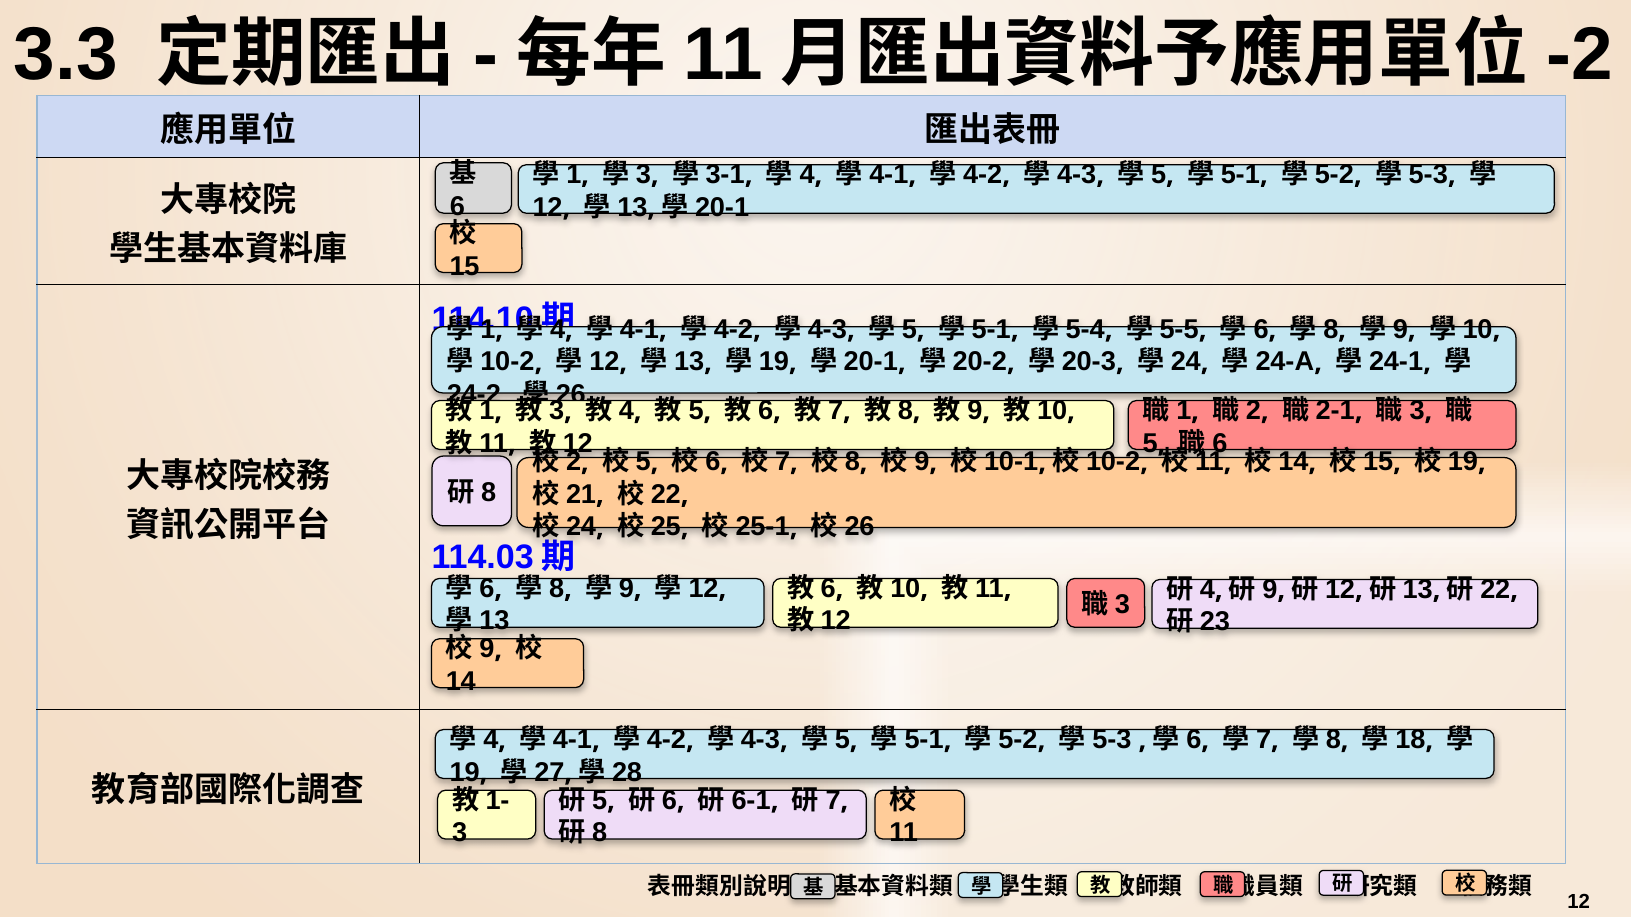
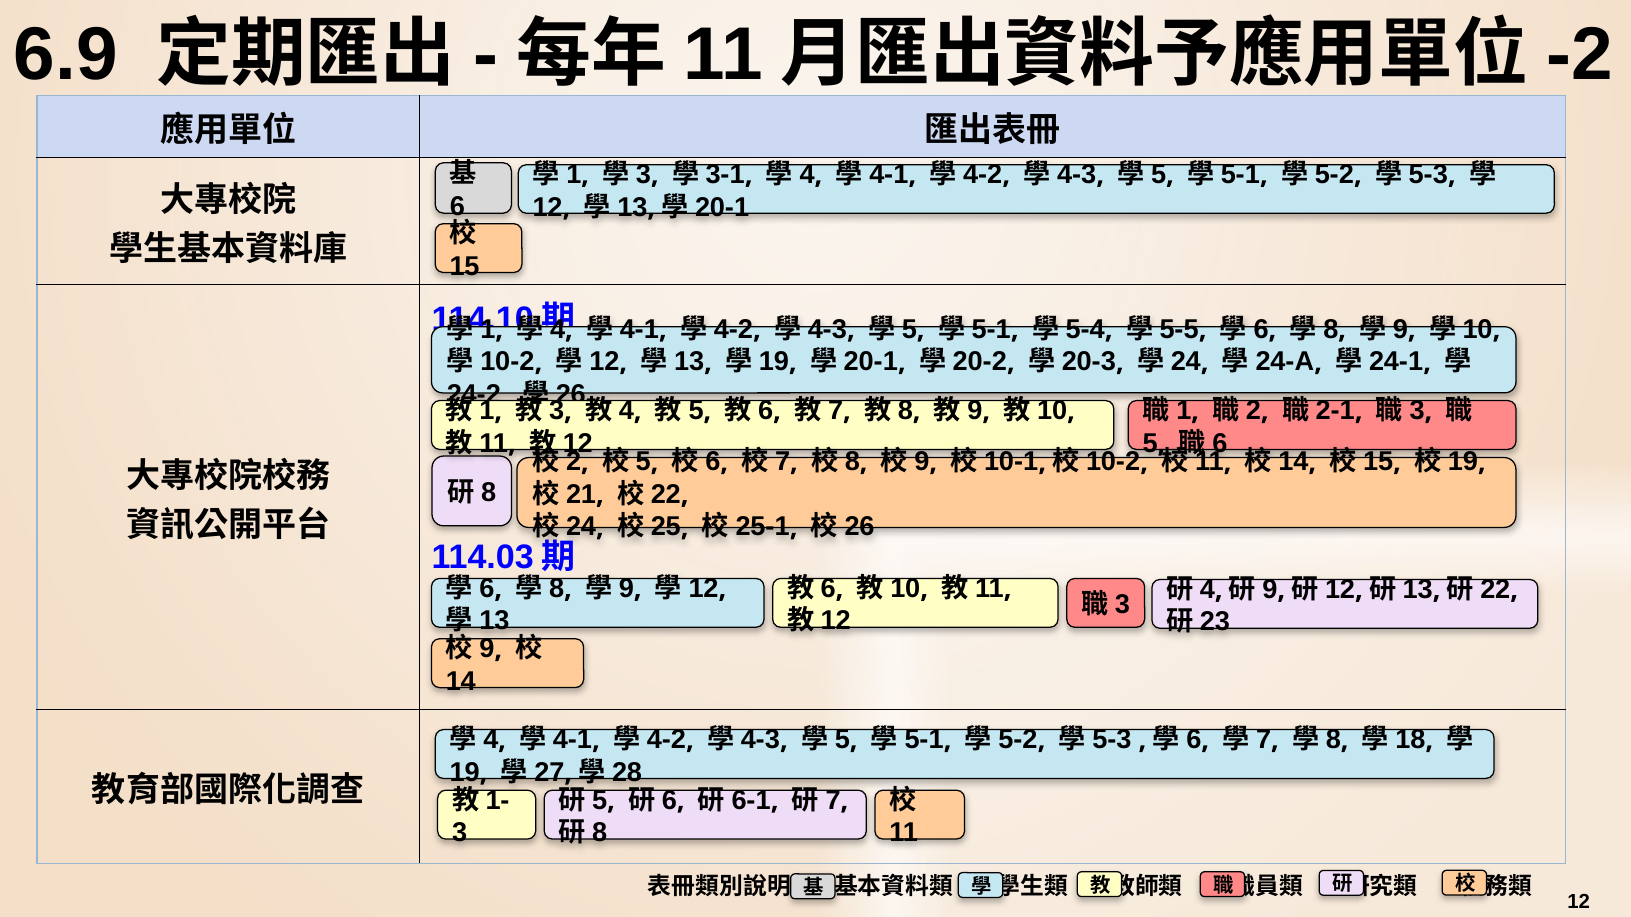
3.3: 3.3 -> 6.9
